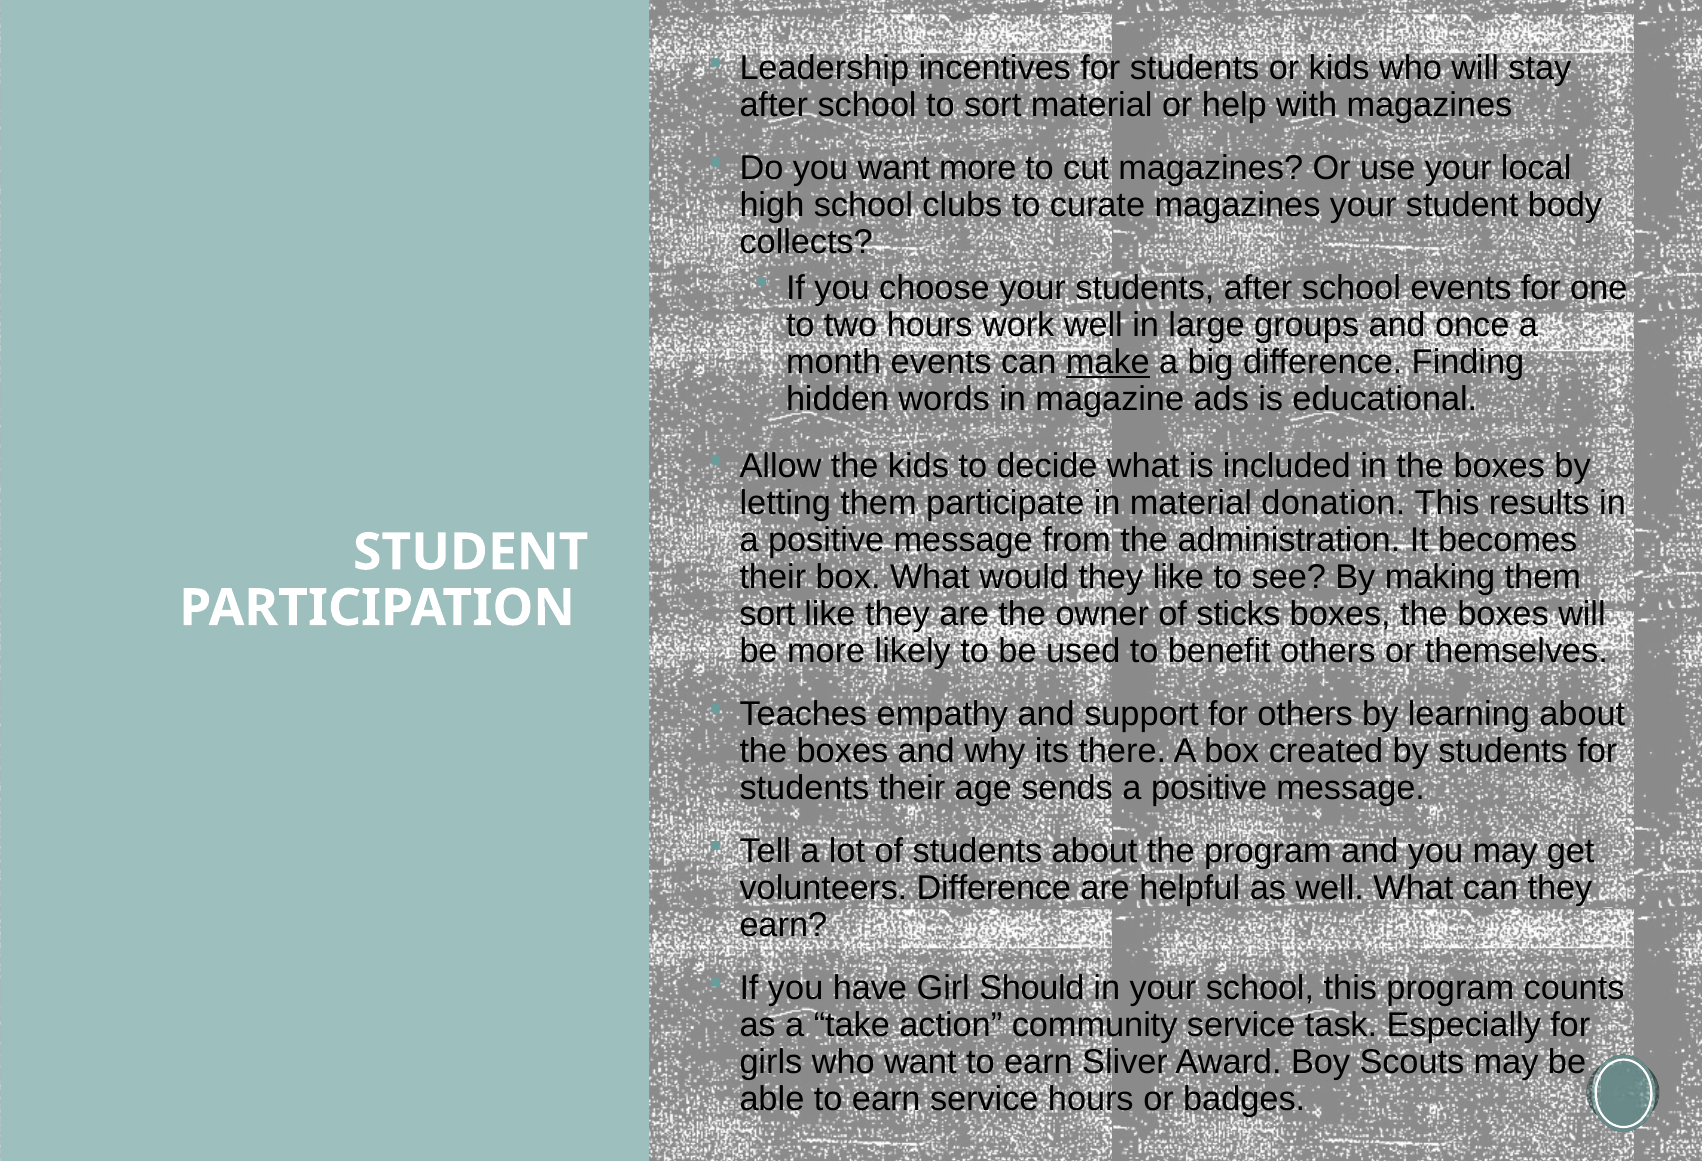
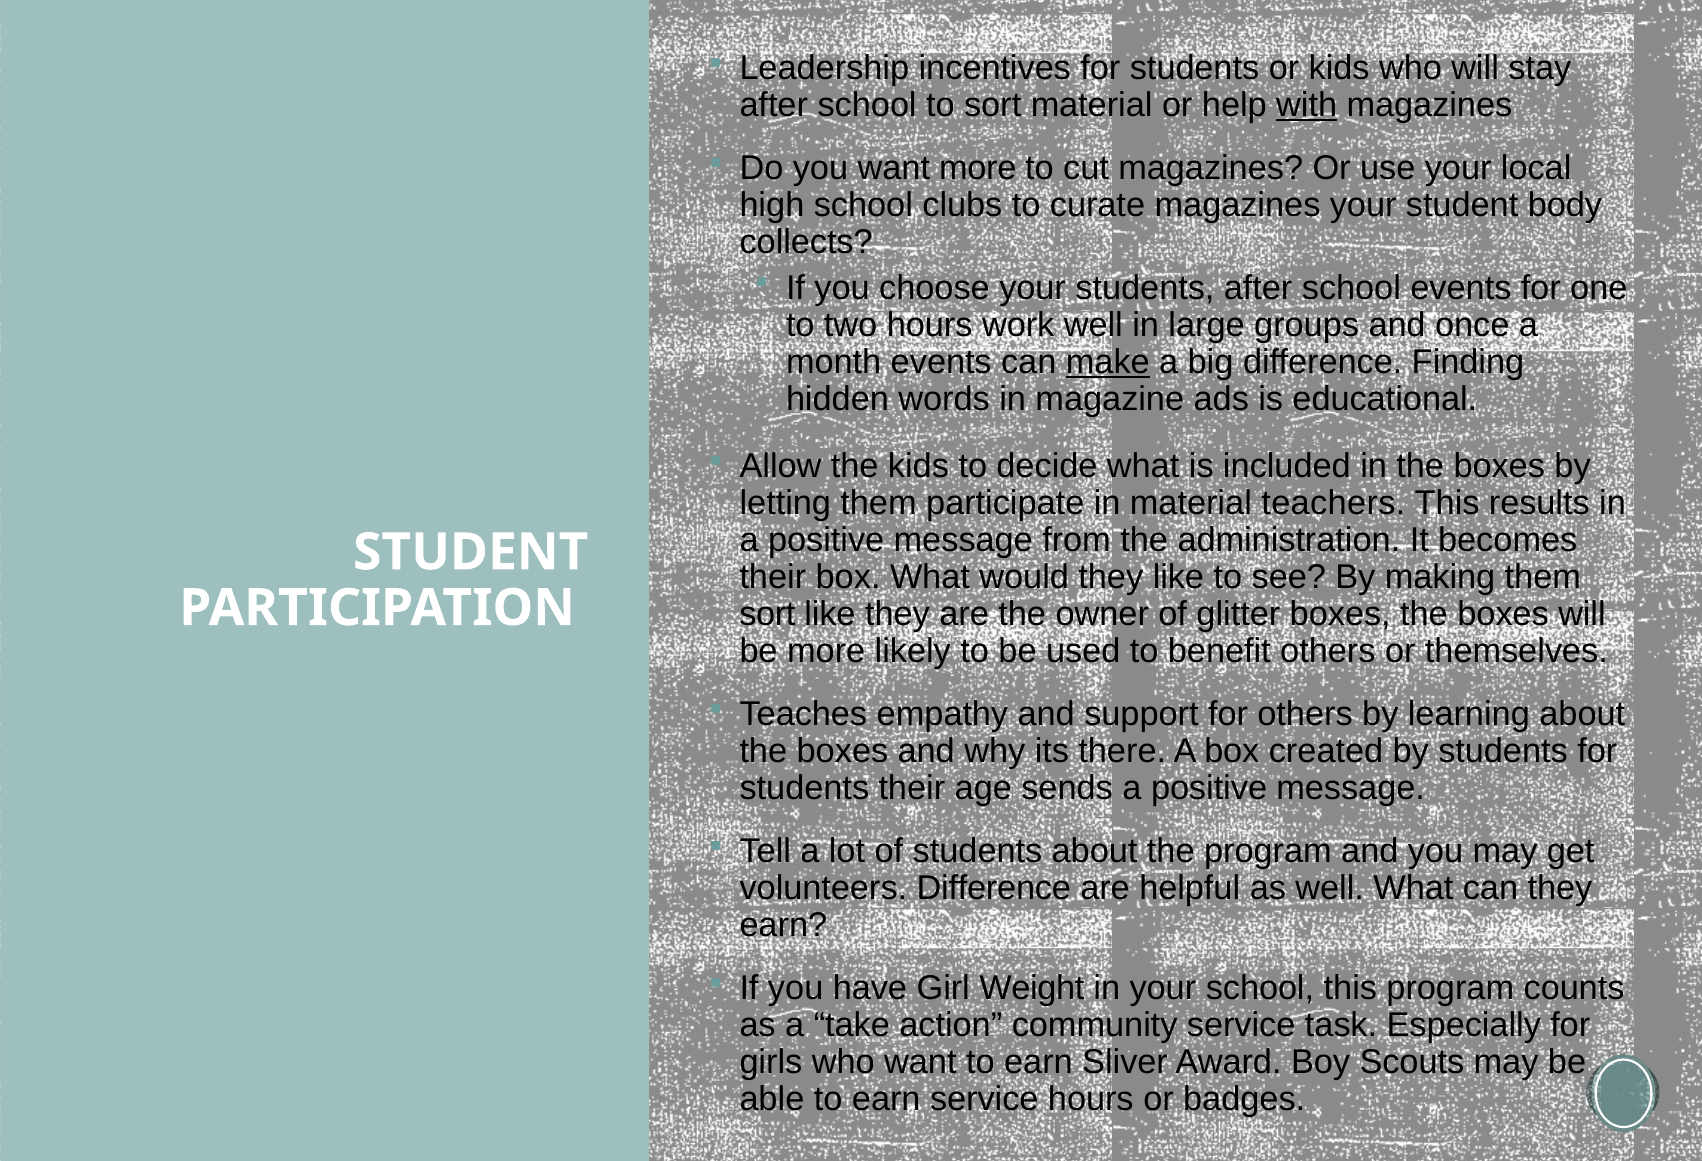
with underline: none -> present
donation: donation -> teachers
sticks: sticks -> glitter
Should: Should -> Weight
